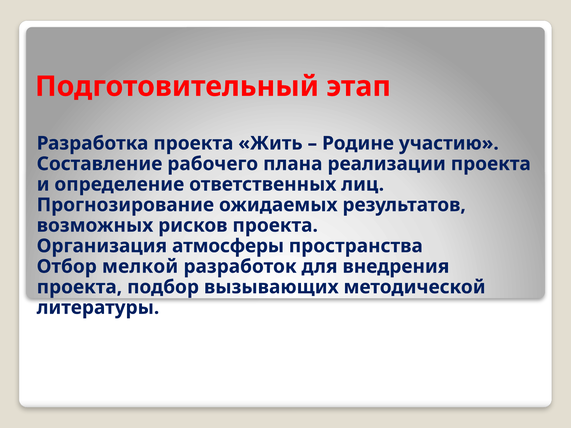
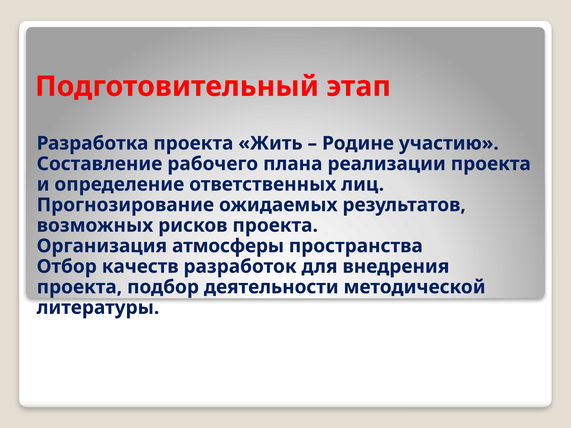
мелкой: мелкой -> качеств
вызывающих: вызывающих -> деятельности
